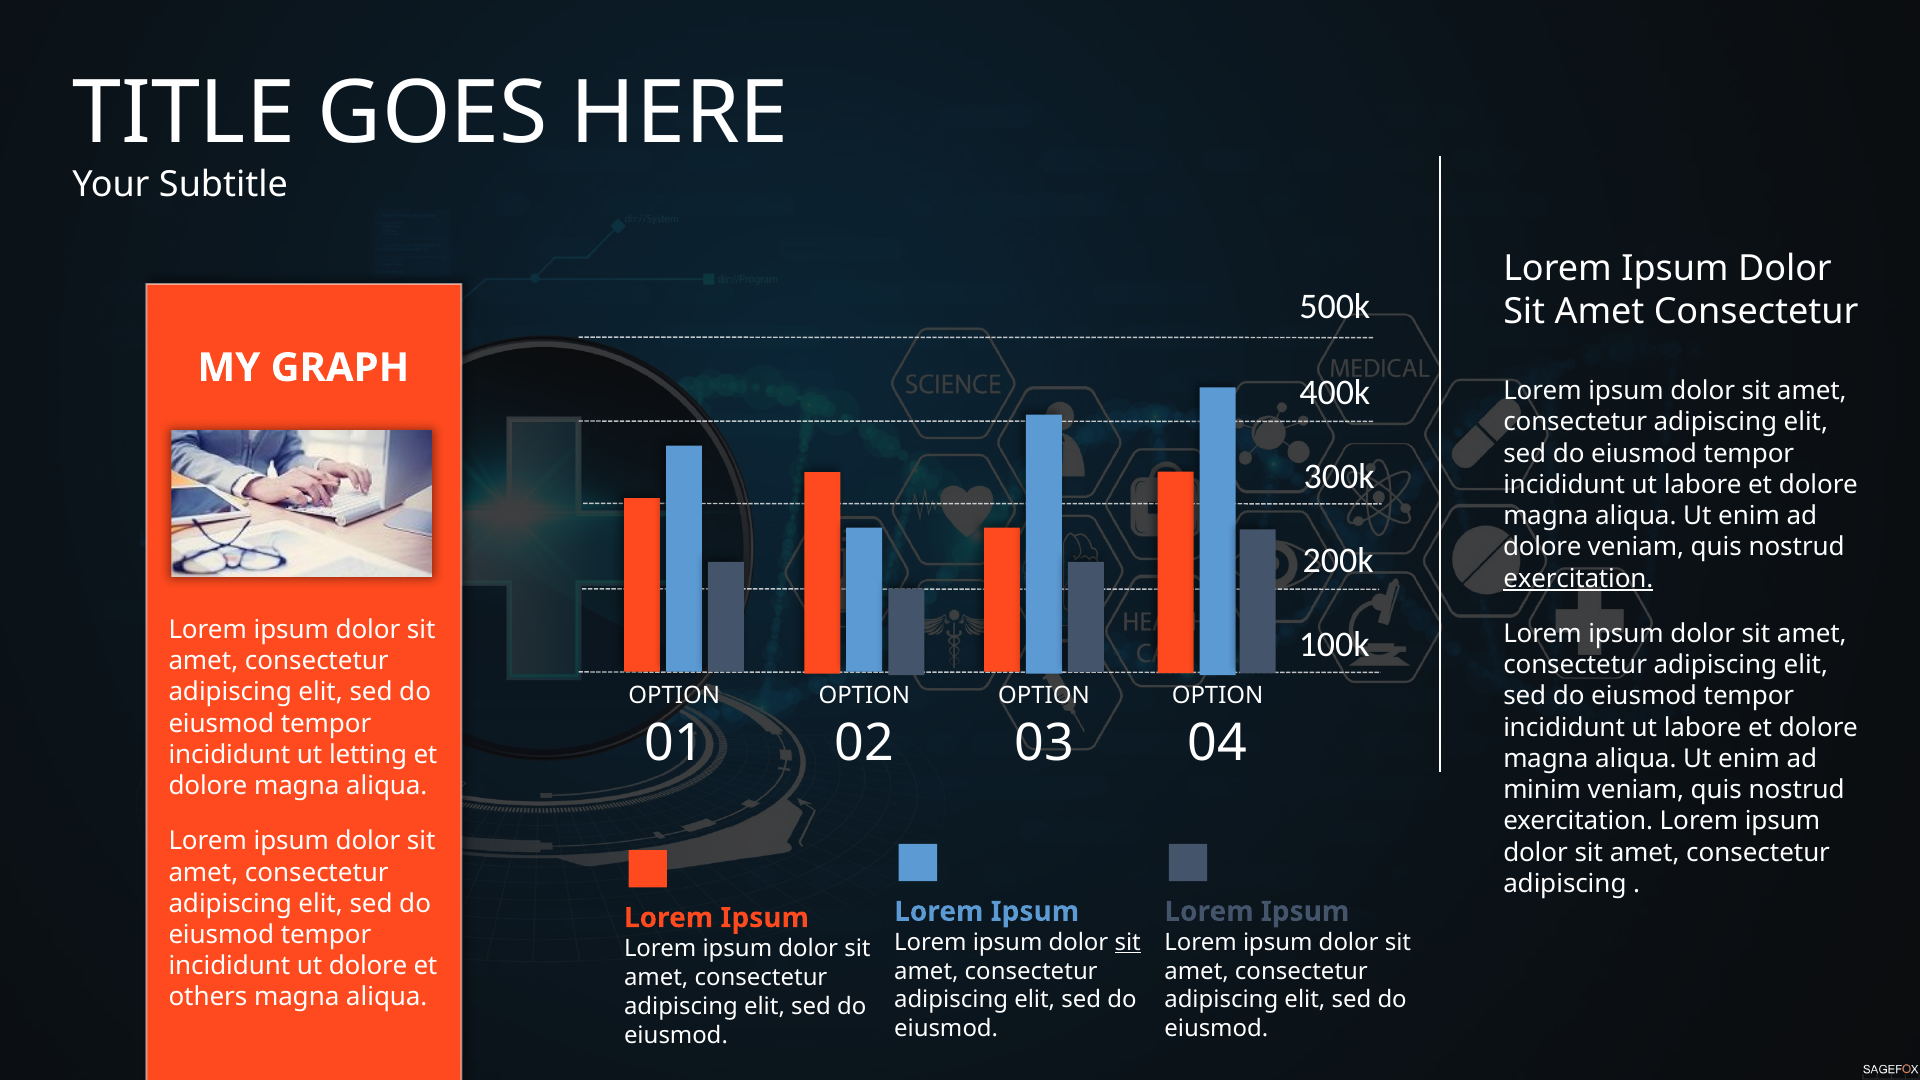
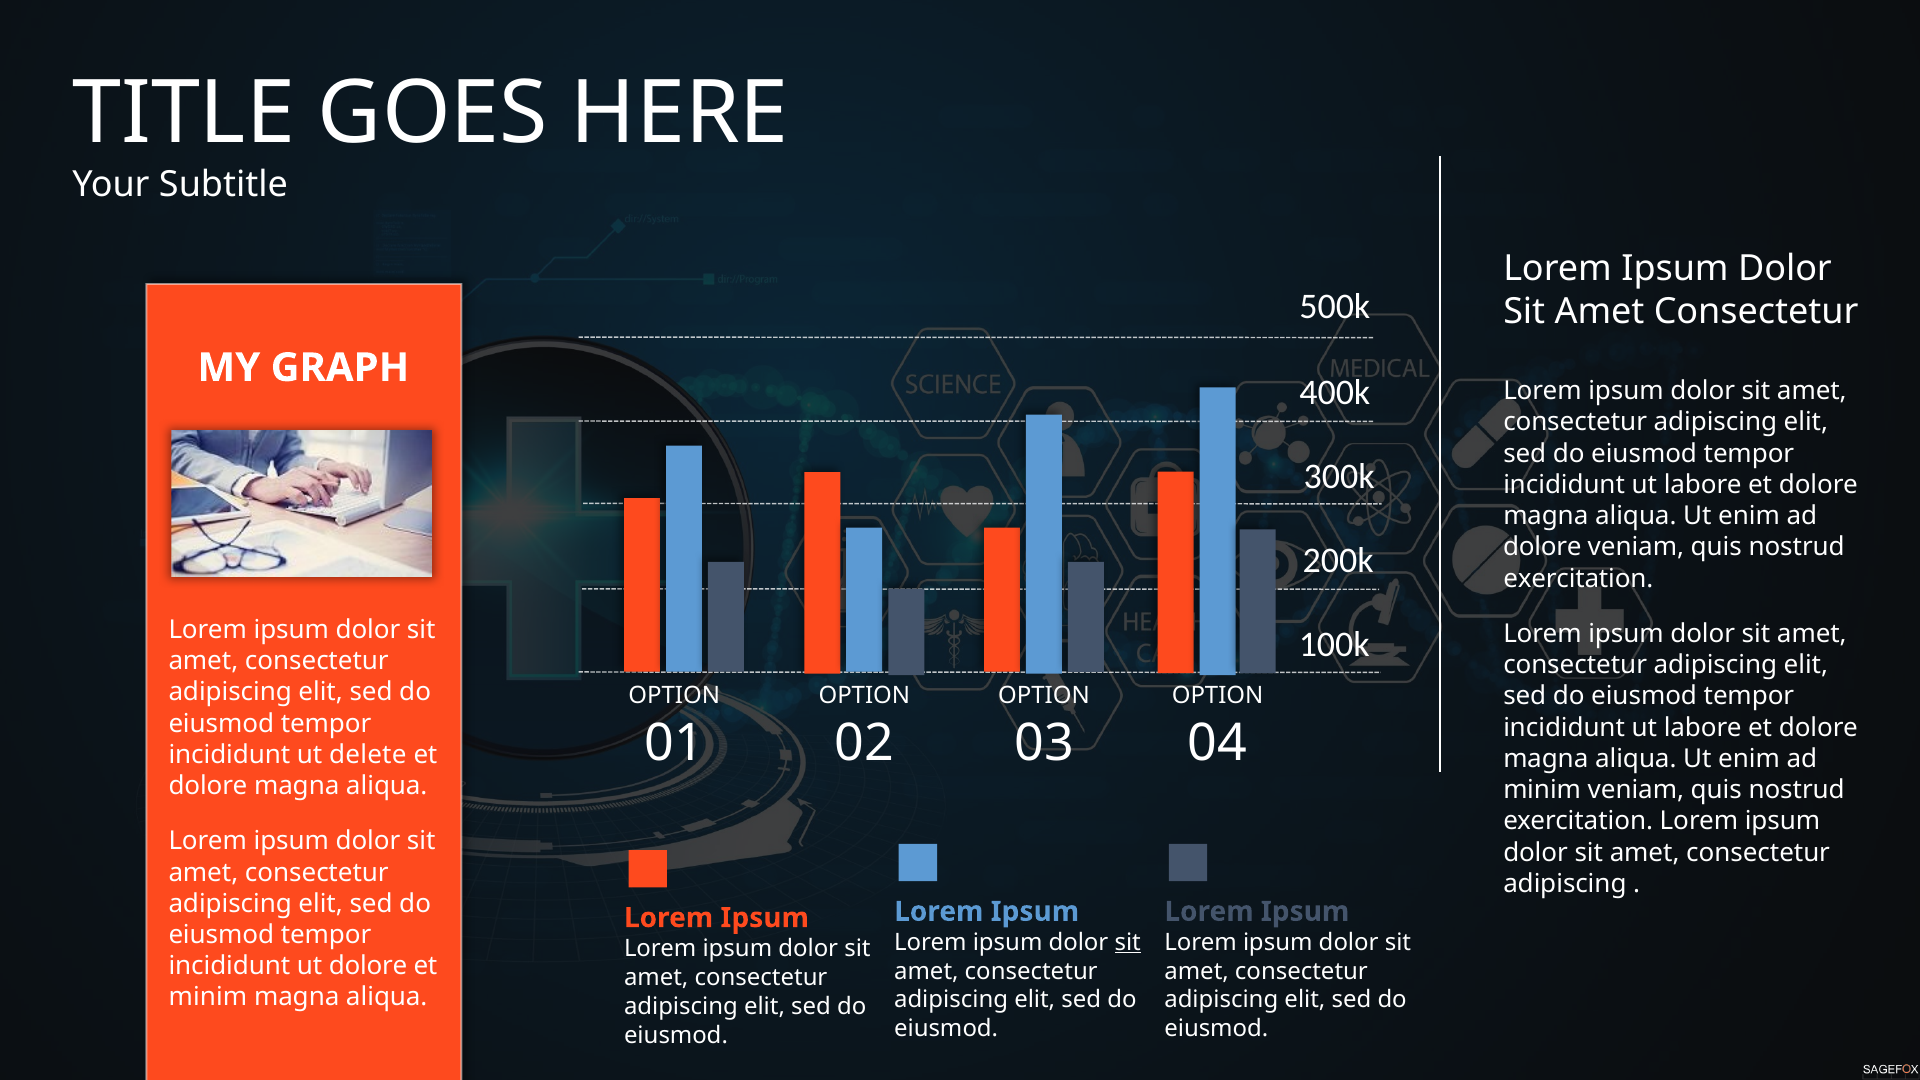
exercitation at (1578, 579) underline: present -> none
letting: letting -> delete
others at (208, 997): others -> minim
